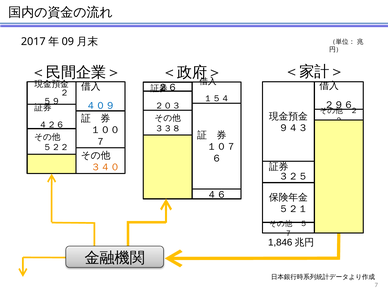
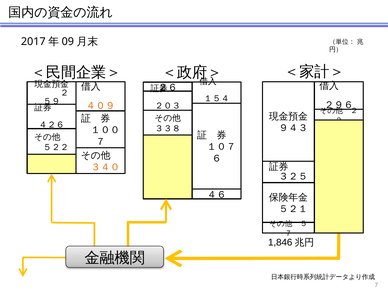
４０９ colour: blue -> orange
